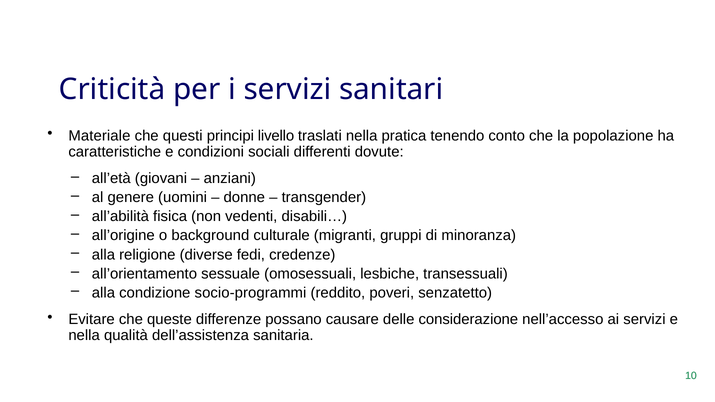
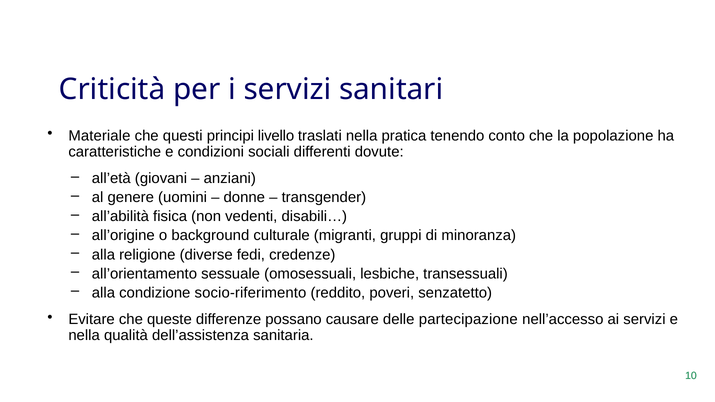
socio-programmi: socio-programmi -> socio-riferimento
considerazione: considerazione -> partecipazione
